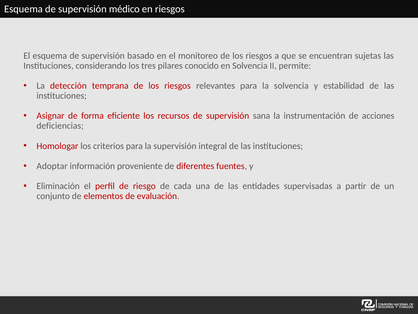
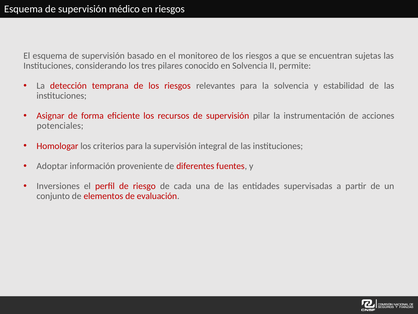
sana: sana -> pilar
deficiencias: deficiencias -> potenciales
Eliminación: Eliminación -> Inversiones
